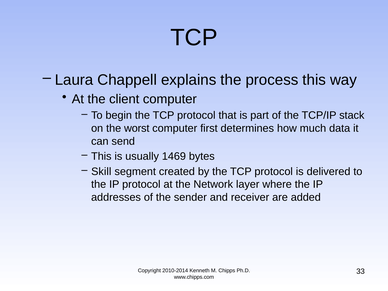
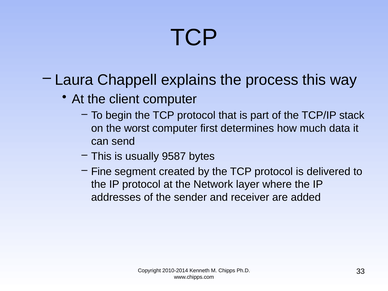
1469: 1469 -> 9587
Skill: Skill -> Fine
